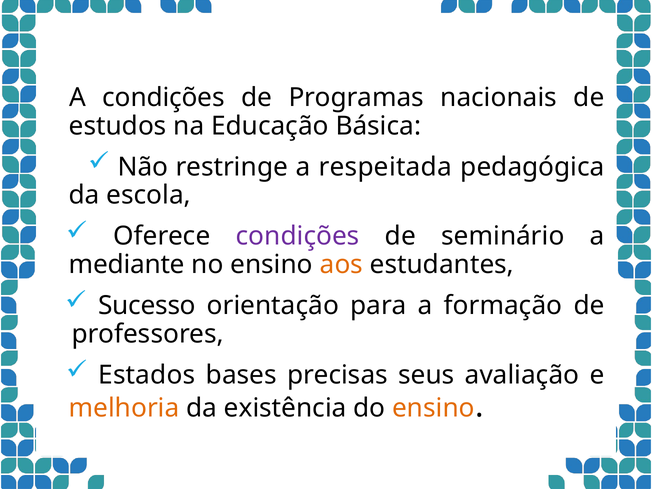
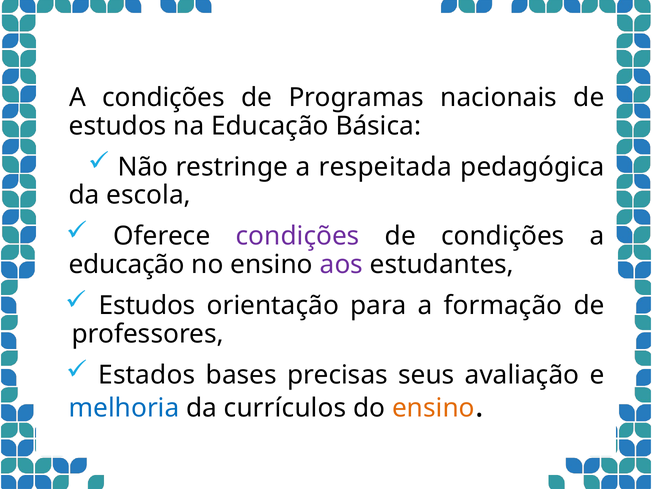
de seminário: seminário -> condições
mediante at (127, 265): mediante -> educação
aos colour: orange -> purple
Sucesso at (147, 306): Sucesso -> Estudos
melhoria colour: orange -> blue
existência: existência -> currículos
